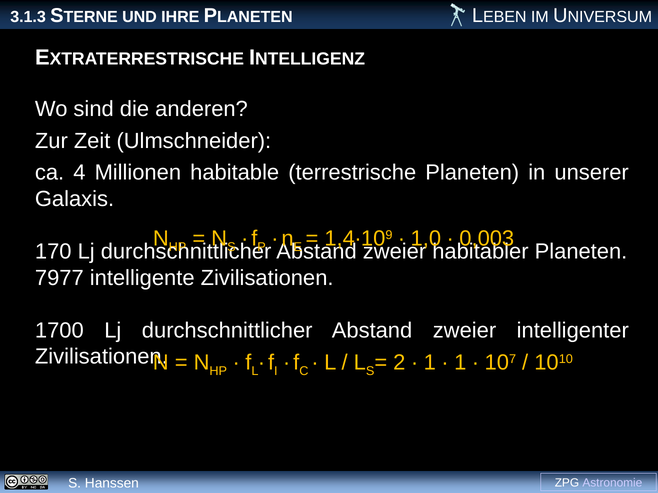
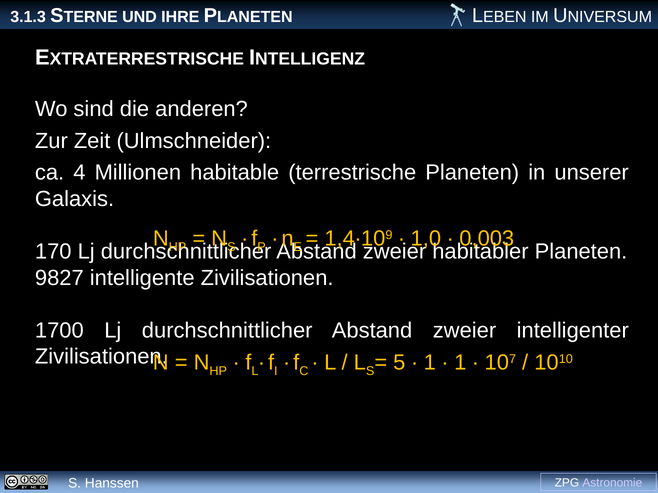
7977: 7977 -> 9827
2: 2 -> 5
